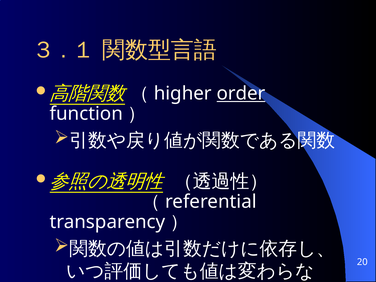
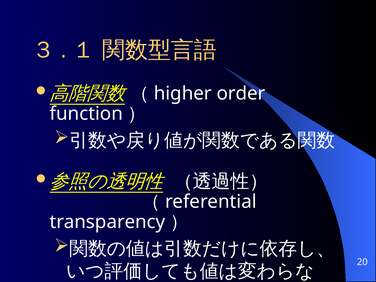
order underline: present -> none
